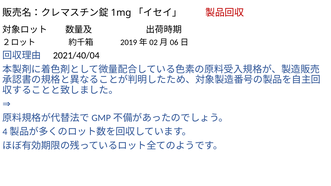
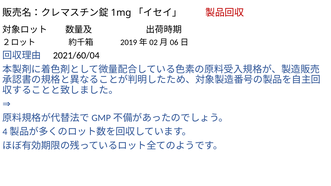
2021/40/04: 2021/40/04 -> 2021/60/04
